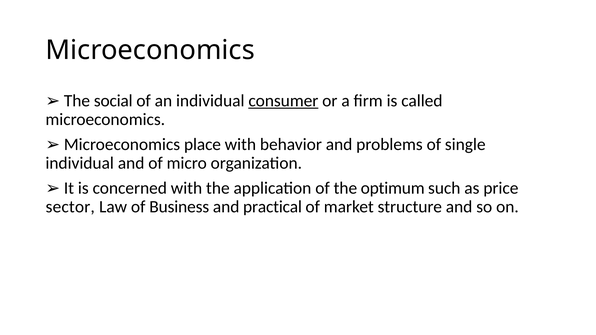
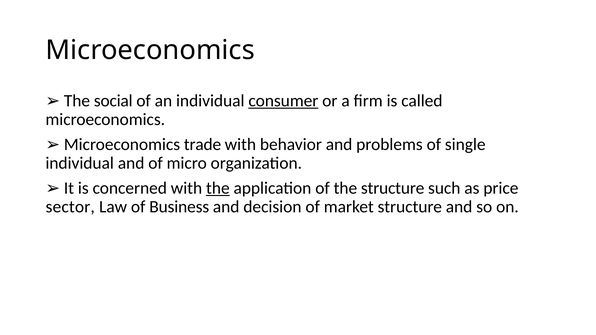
place: place -> trade
the at (218, 188) underline: none -> present
the optimum: optimum -> structure
practical: practical -> decision
